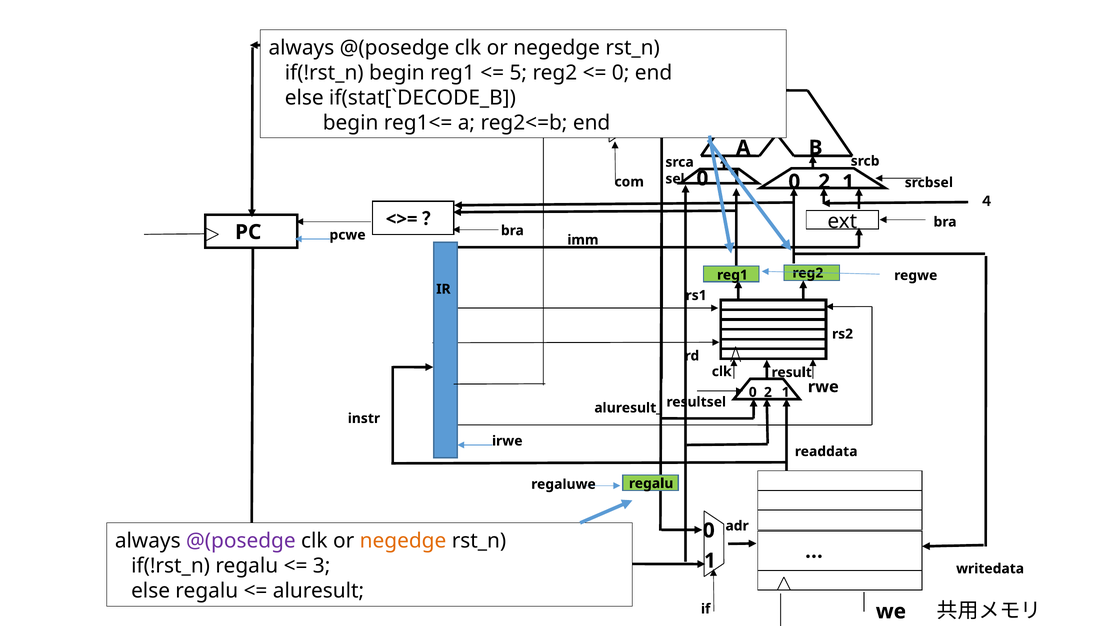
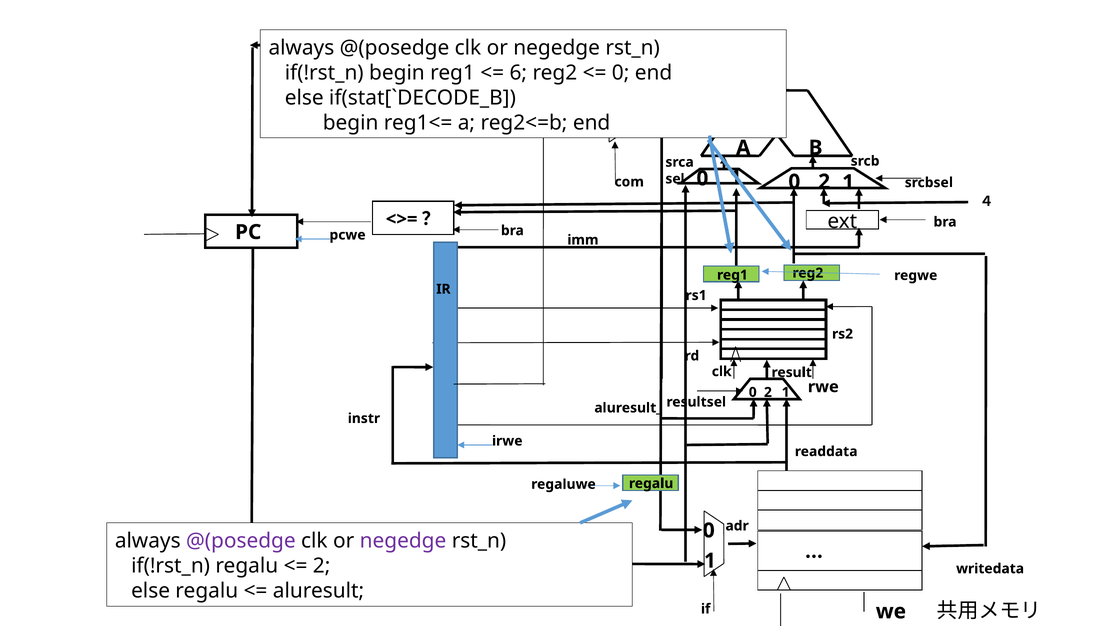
5: 5 -> 6
negedge at (403, 541) colour: orange -> purple
3 at (322, 566): 3 -> 2
